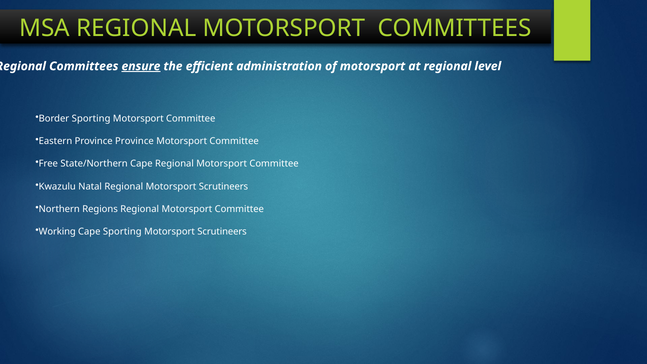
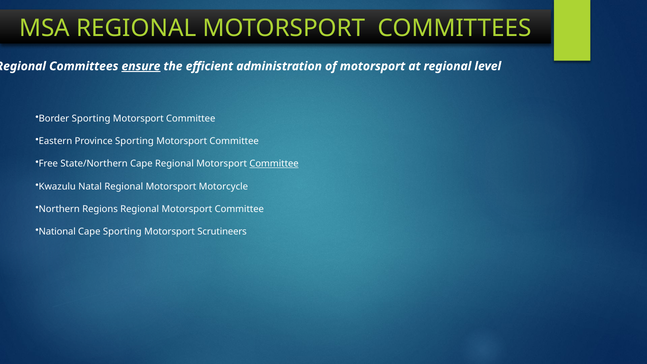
Province Province: Province -> Sporting
Committee at (274, 164) underline: none -> present
Regional Motorsport Scrutineers: Scrutineers -> Motorcycle
Working: Working -> National
